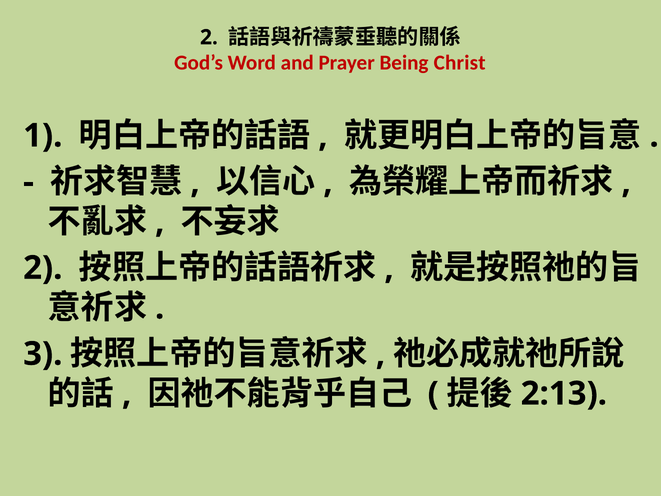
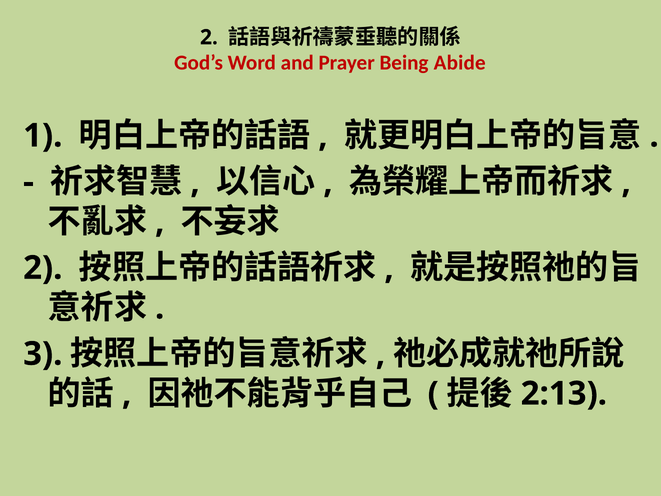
Christ: Christ -> Abide
